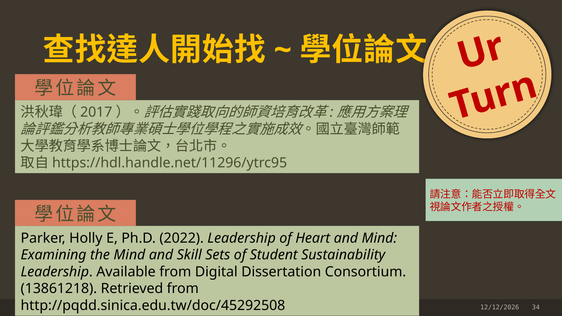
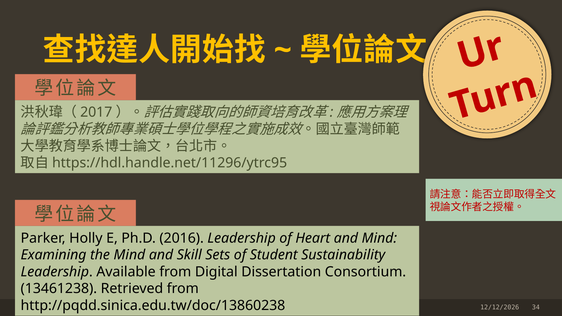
2022: 2022 -> 2016
13861218: 13861218 -> 13461238
http://pqdd.sinica.edu.tw/doc/45292508: http://pqdd.sinica.edu.tw/doc/45292508 -> http://pqdd.sinica.edu.tw/doc/13860238
